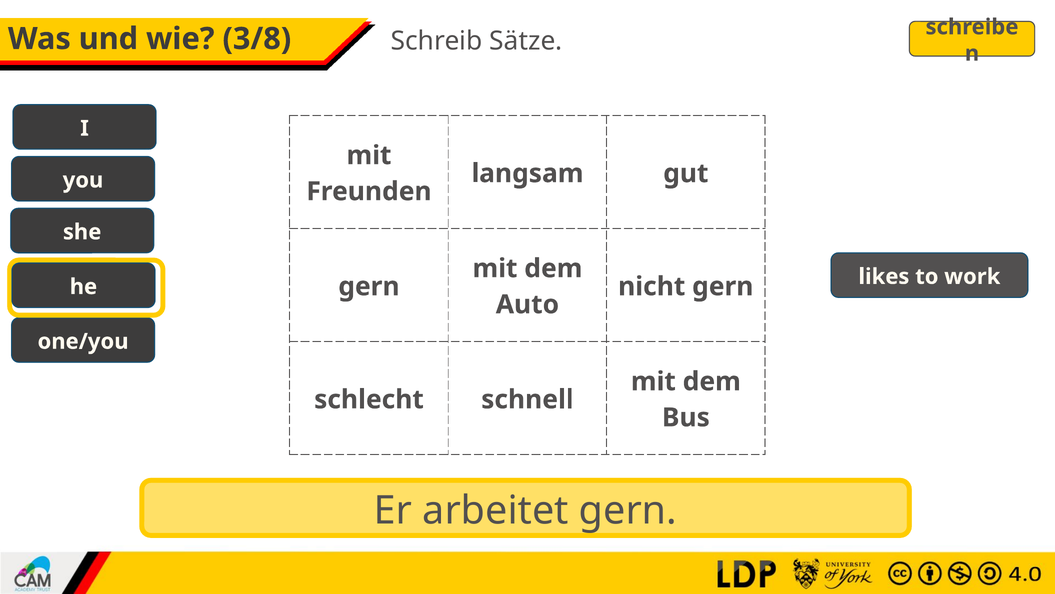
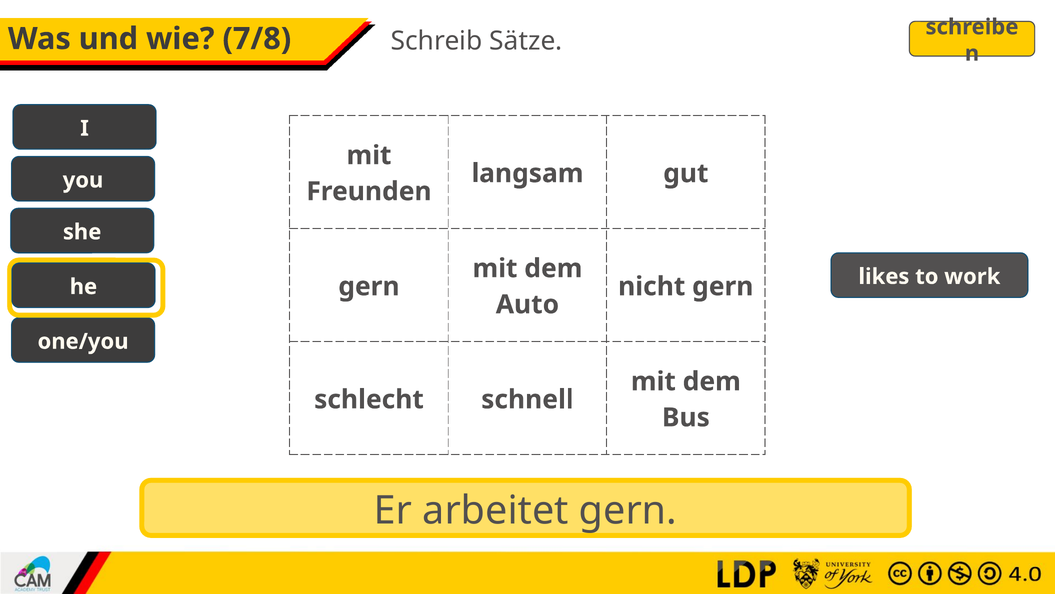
3/8: 3/8 -> 7/8
